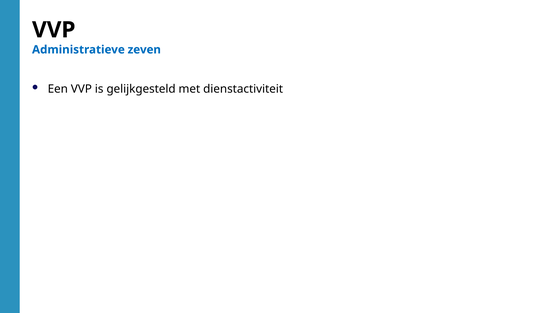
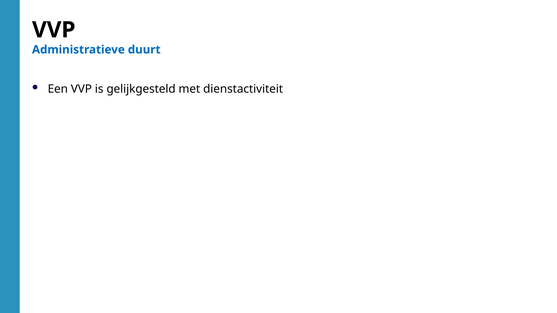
zeven: zeven -> duurt
